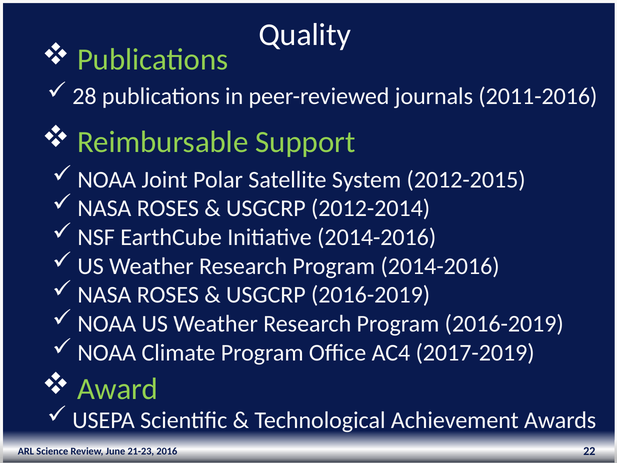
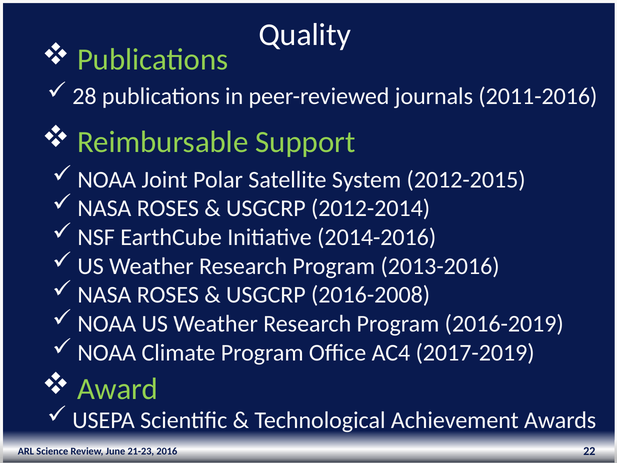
Program 2014-2016: 2014-2016 -> 2013-2016
USGCRP 2016-2019: 2016-2019 -> 2016-2008
